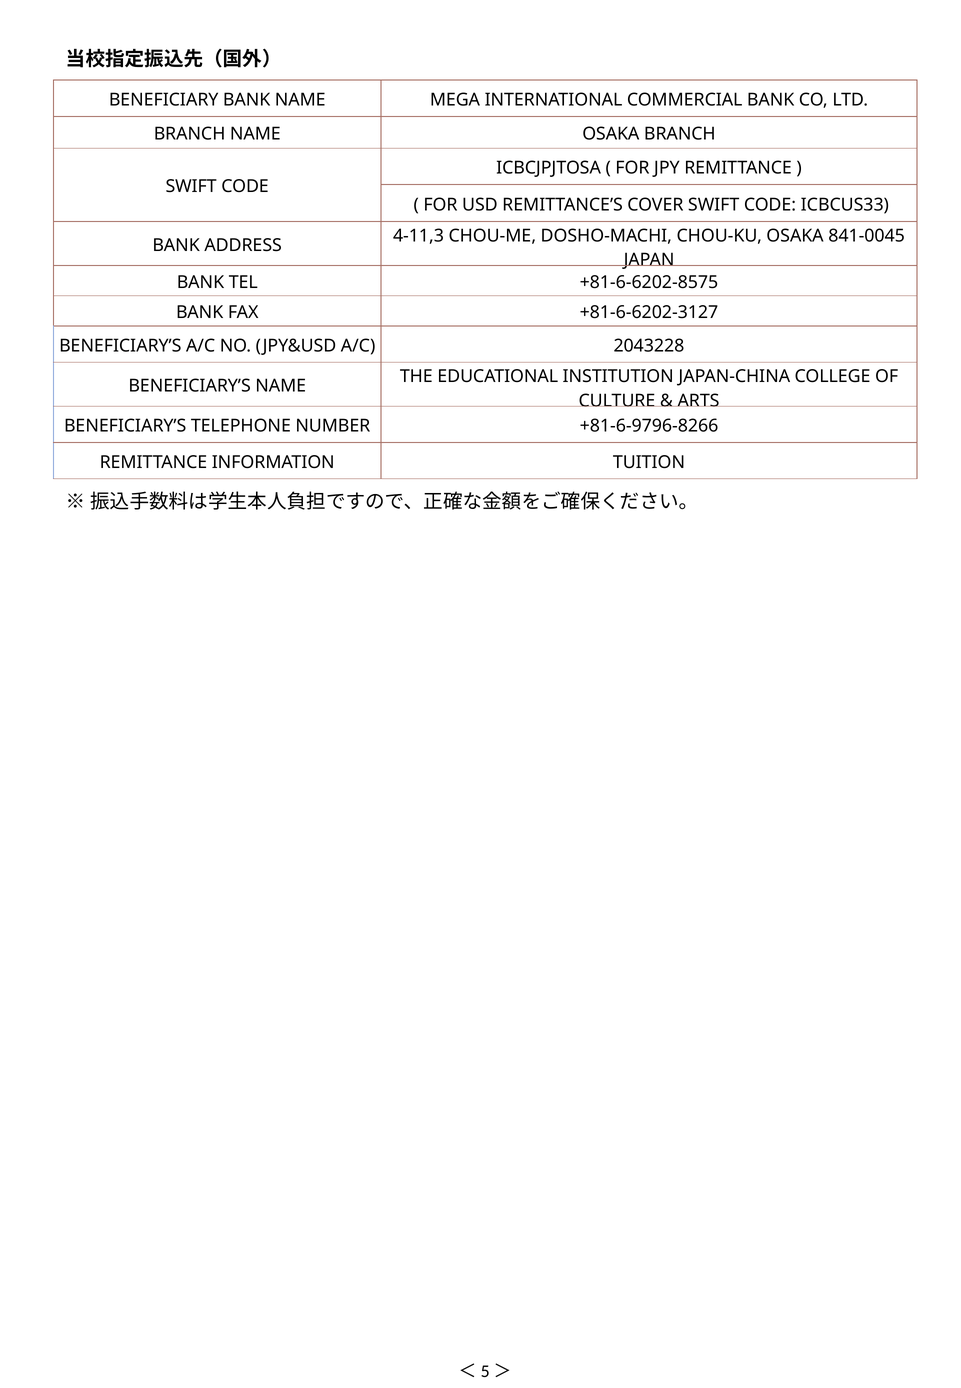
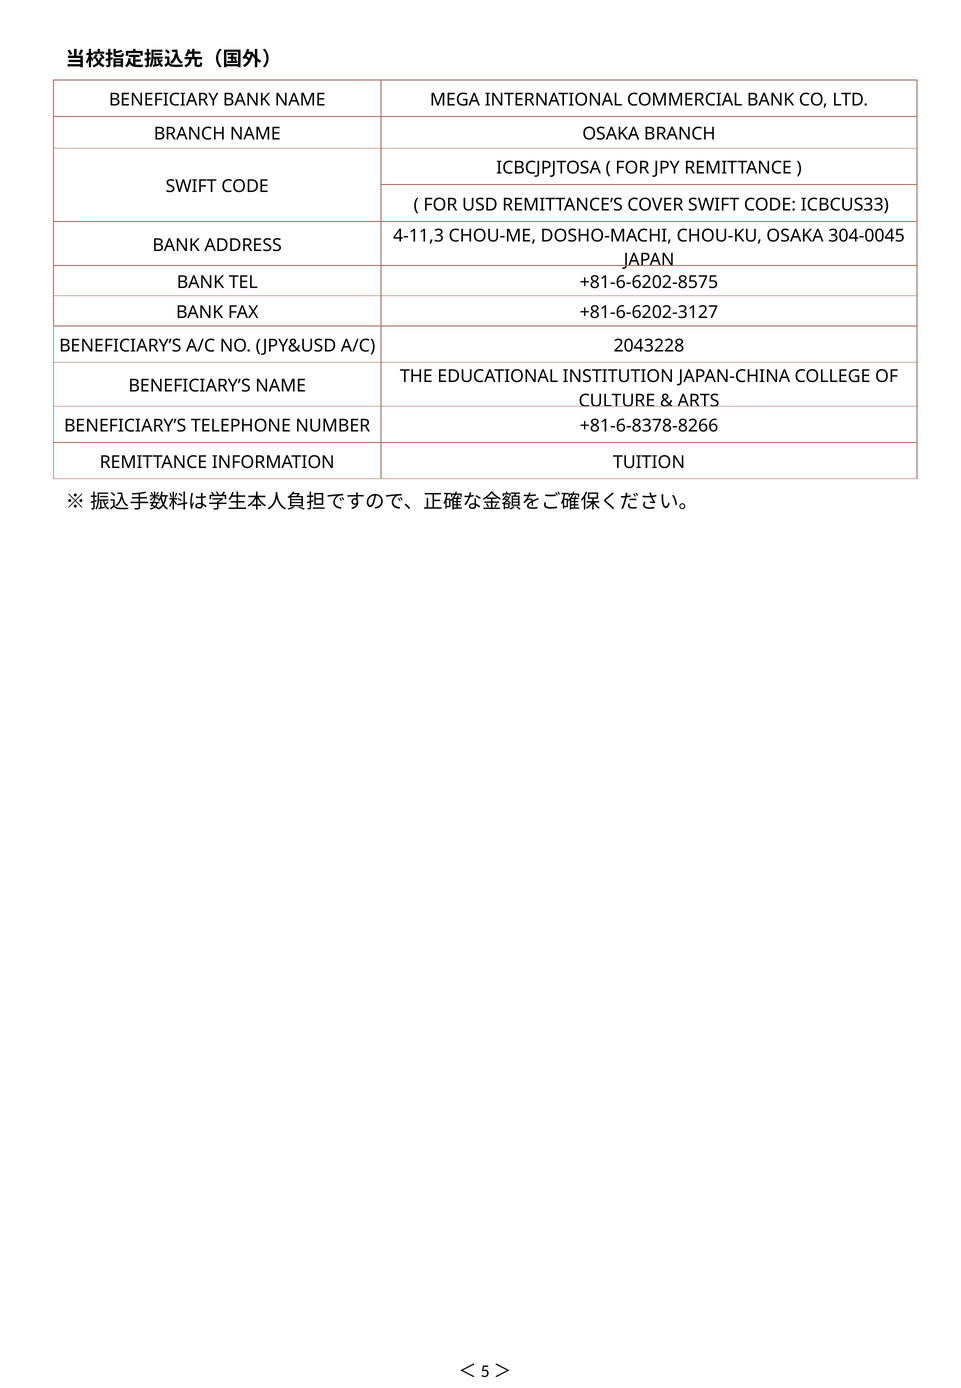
841-0045: 841-0045 -> 304-0045
+81-6-9796-8266: +81-6-9796-8266 -> +81-6-8378-8266
